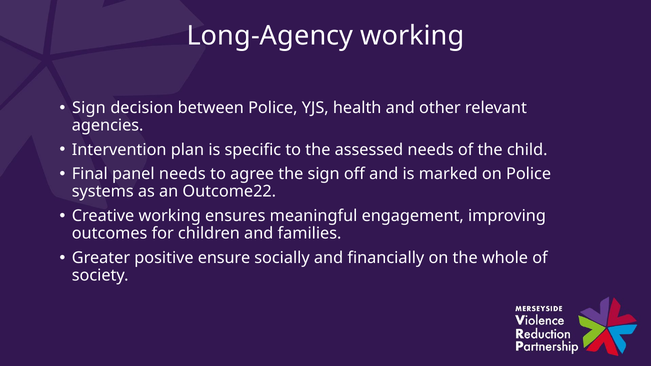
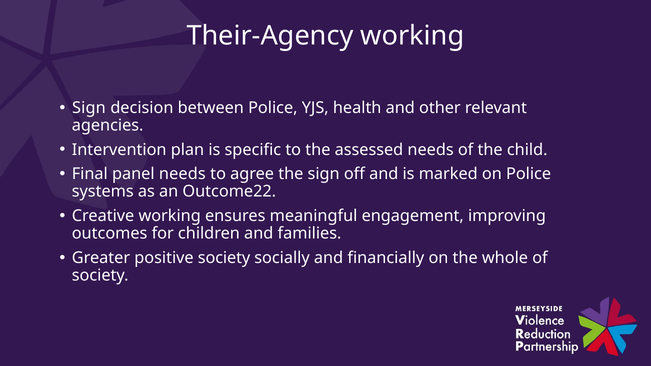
Long-Agency: Long-Agency -> Their-Agency
positive ensure: ensure -> society
